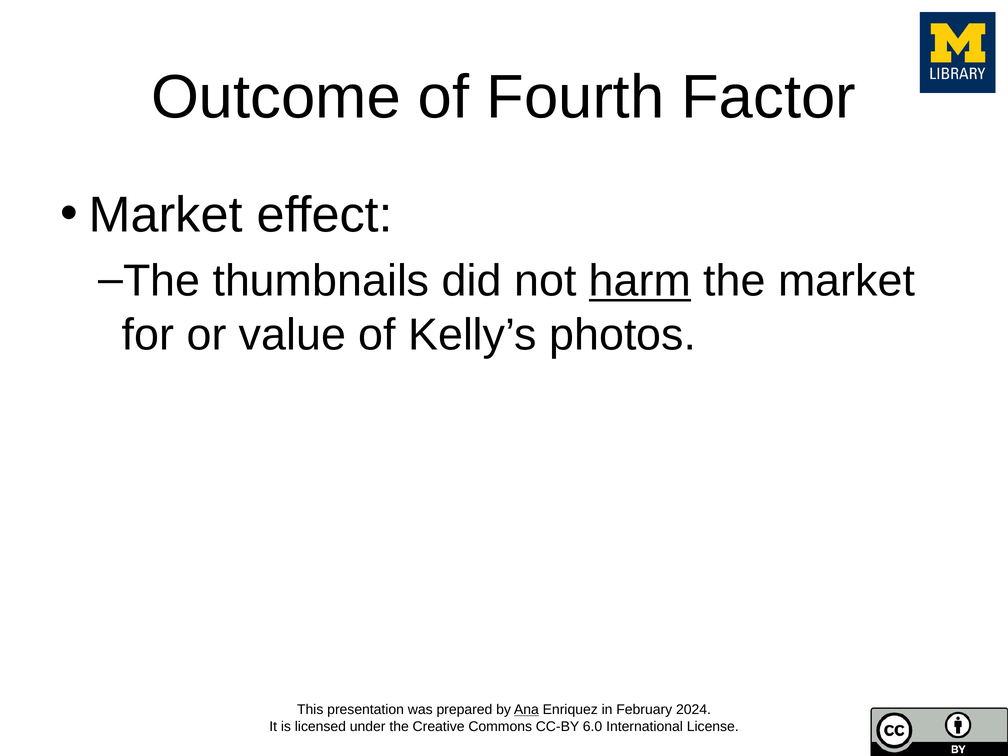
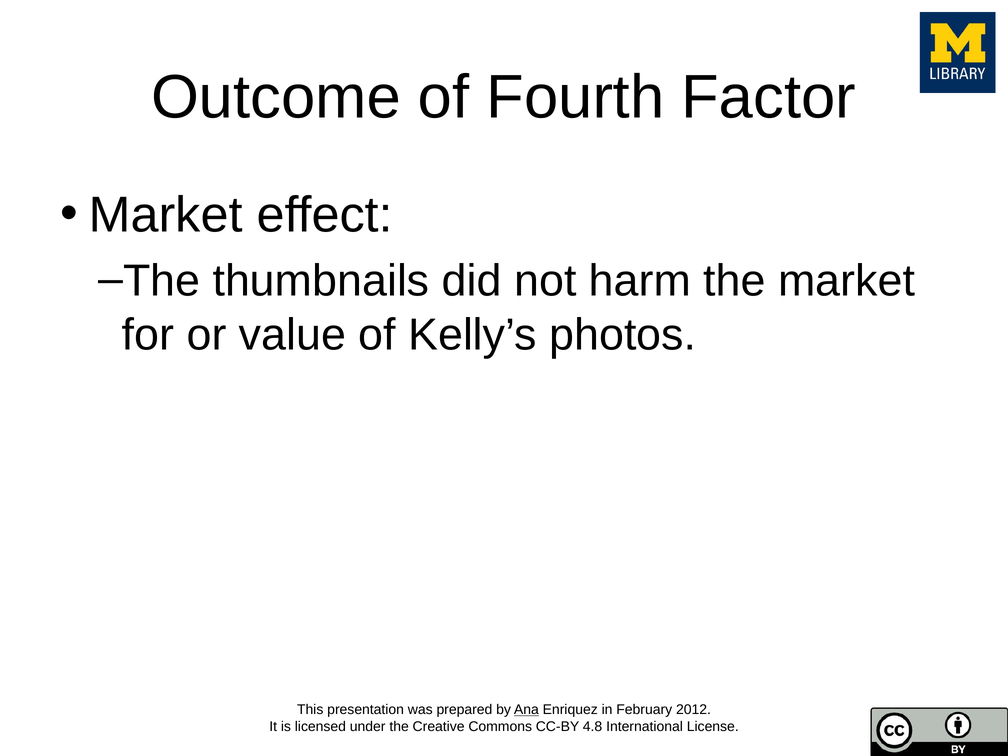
harm underline: present -> none
2024: 2024 -> 2012
6.0: 6.0 -> 4.8
